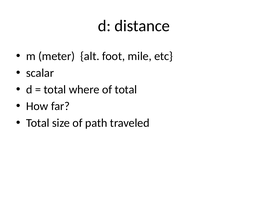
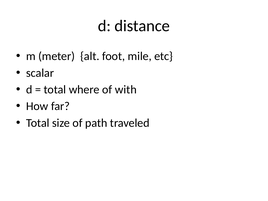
of total: total -> with
